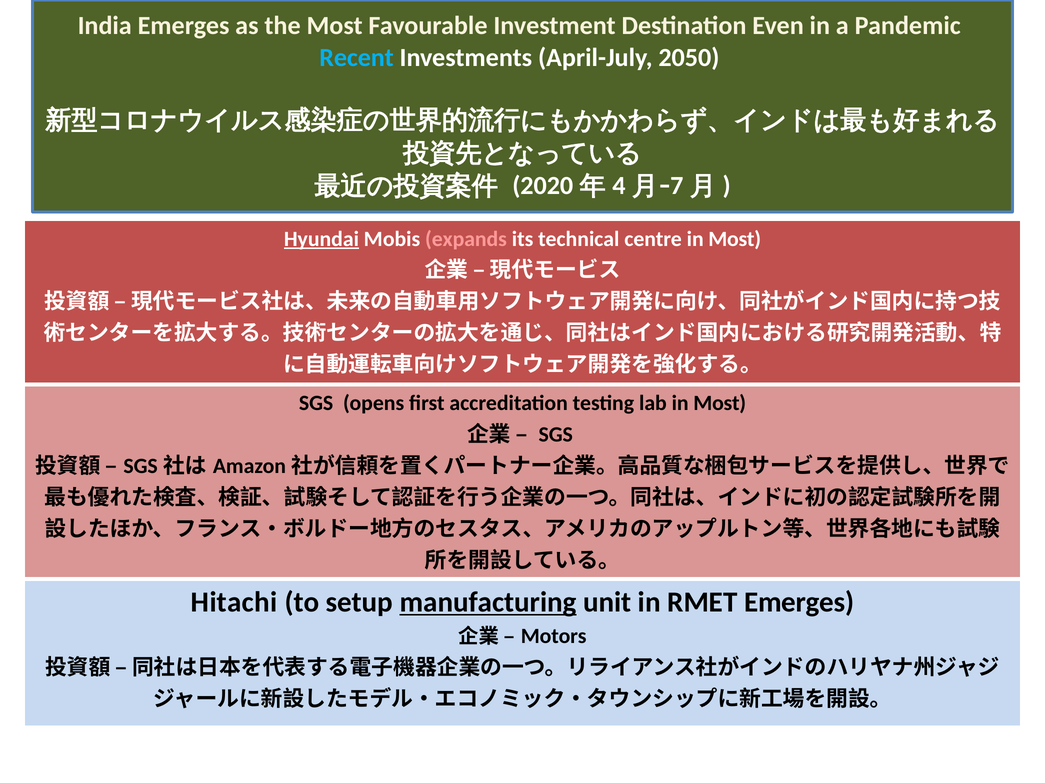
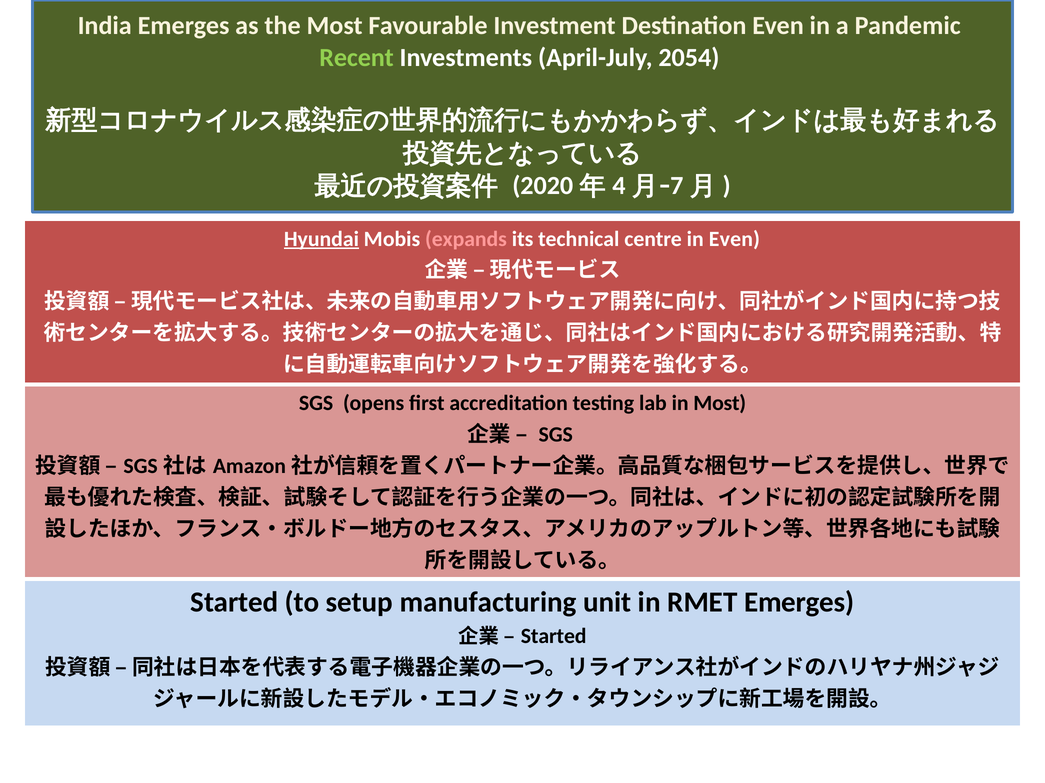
Recent colour: light blue -> light green
2050: 2050 -> 2054
centre in Most: Most -> Even
Hitachi at (234, 603): Hitachi -> Started
manufacturing underline: present -> none
Motors at (554, 637): Motors -> Started
